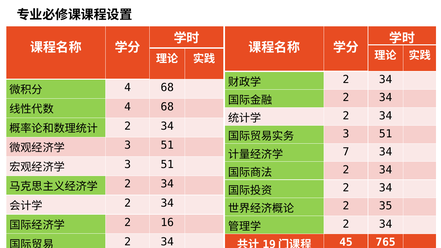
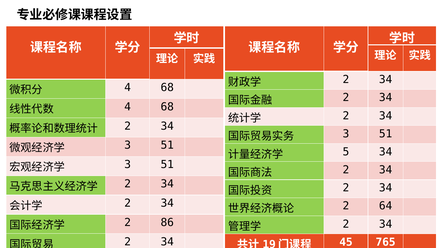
7: 7 -> 5
35: 35 -> 64
16: 16 -> 86
